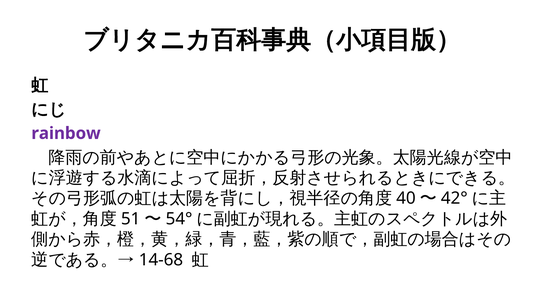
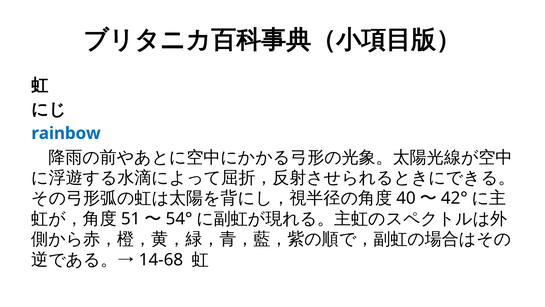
rainbow colour: purple -> blue
